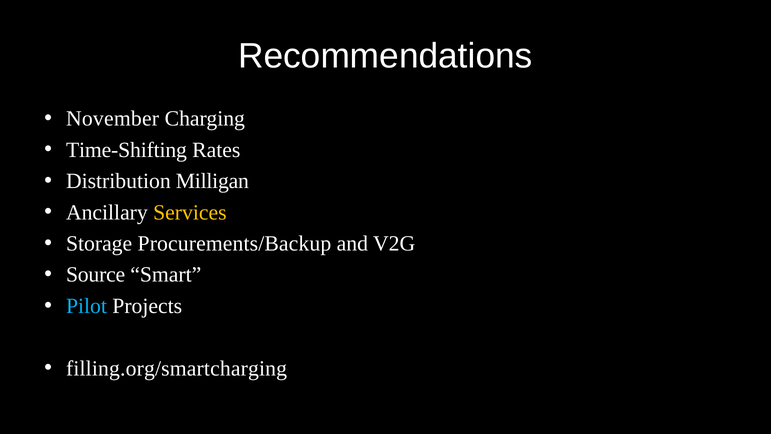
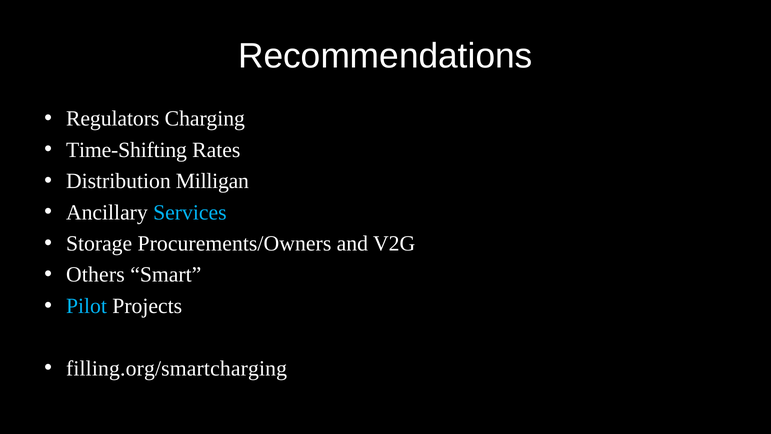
November: November -> Regulators
Services colour: yellow -> light blue
Procurements/Backup: Procurements/Backup -> Procurements/Owners
Source: Source -> Others
